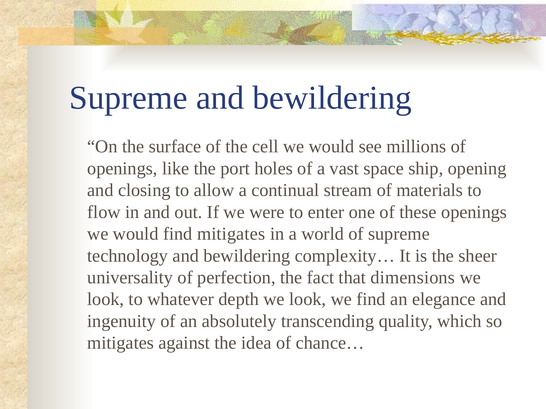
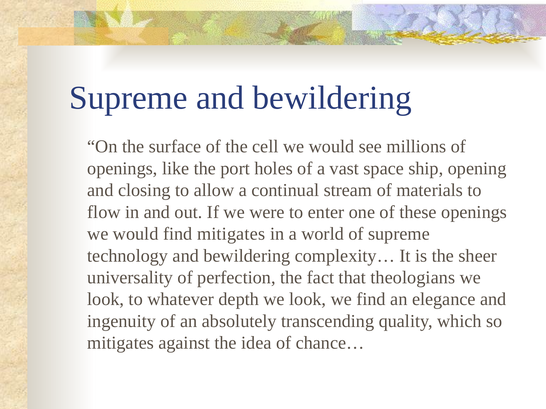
dimensions: dimensions -> theologians
